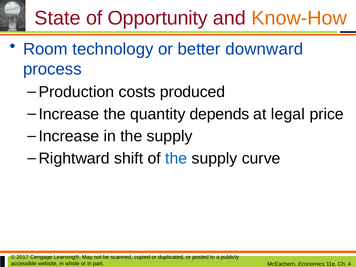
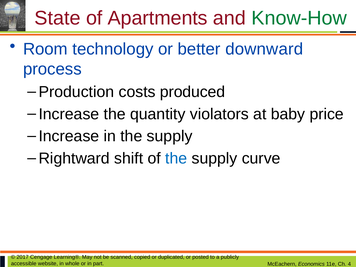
Opportunity: Opportunity -> Apartments
Know-How colour: orange -> green
depends: depends -> violators
legal: legal -> baby
